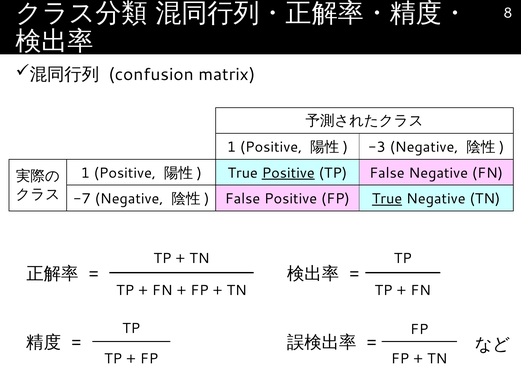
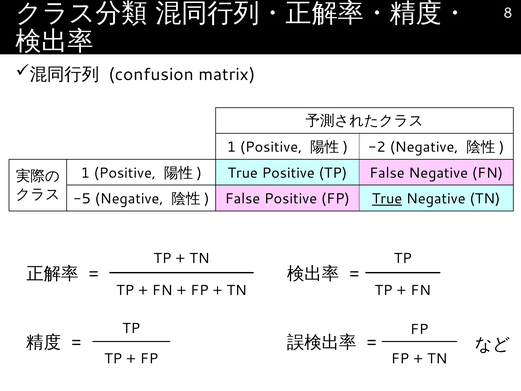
-3: -3 -> -2
Positive at (288, 173) underline: present -> none
-7: -7 -> -5
